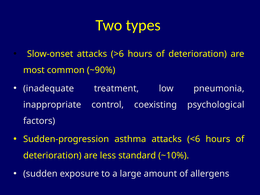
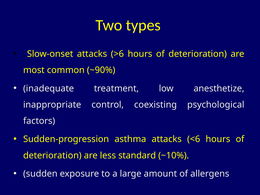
pneumonia: pneumonia -> anesthetize
